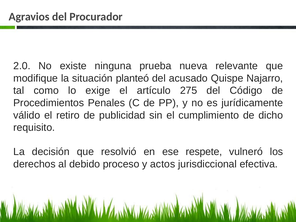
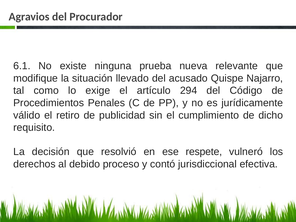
2.0: 2.0 -> 6.1
planteó: planteó -> llevado
275: 275 -> 294
actos: actos -> contó
